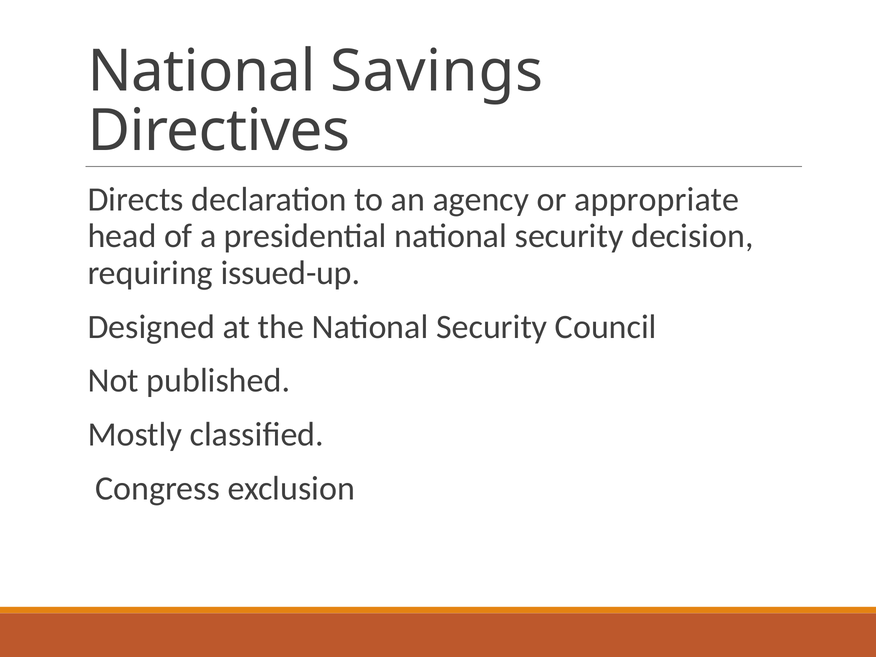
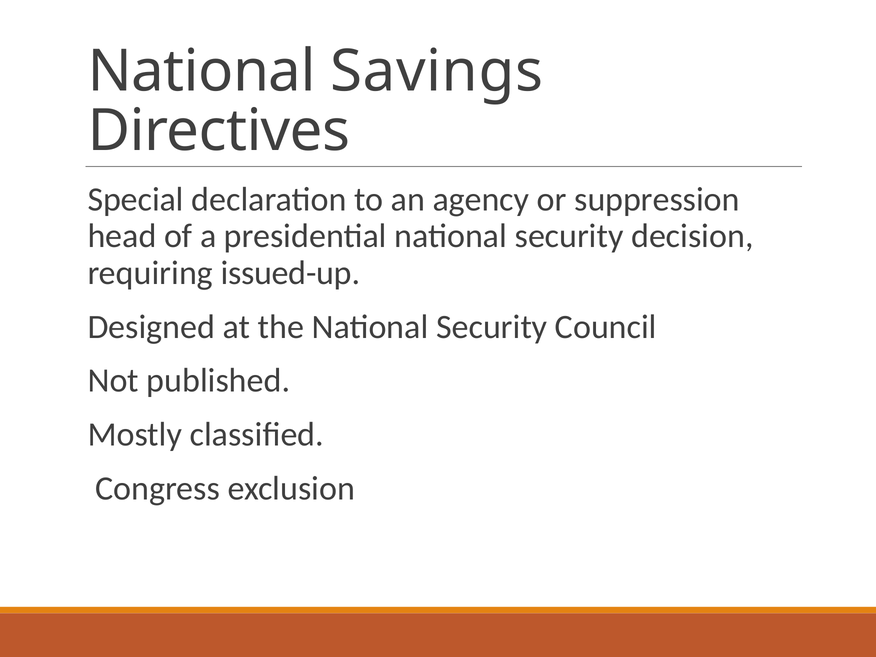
Directs: Directs -> Special
appropriate: appropriate -> suppression
